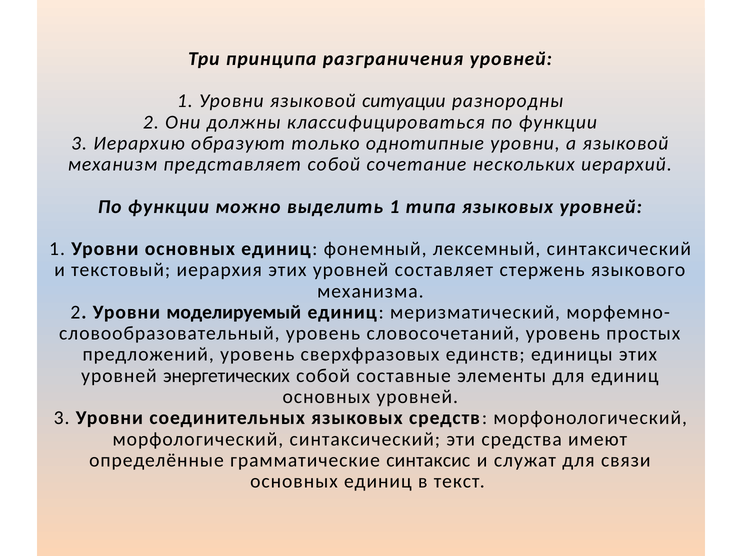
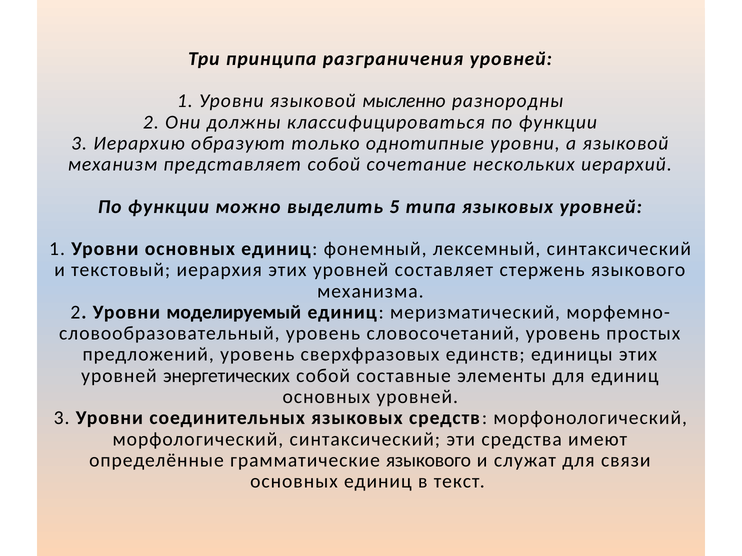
ситуации: ситуации -> мысленно
выделить 1: 1 -> 5
грамматические синтаксис: синтаксис -> языкового
